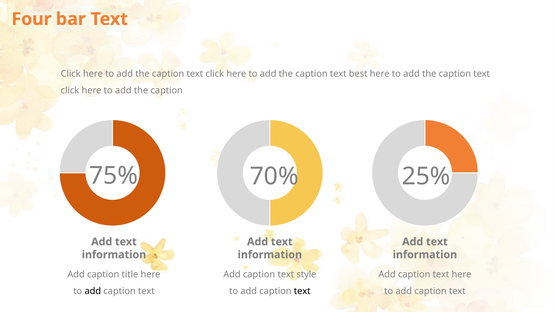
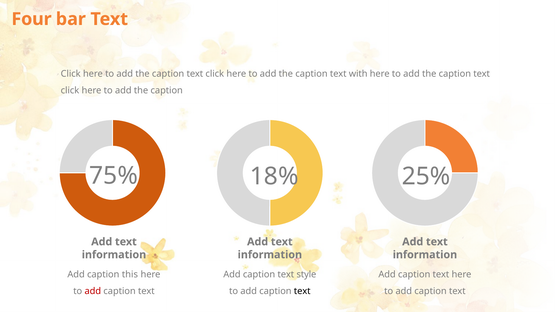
best: best -> with
70%: 70% -> 18%
title: title -> this
add at (93, 291) colour: black -> red
